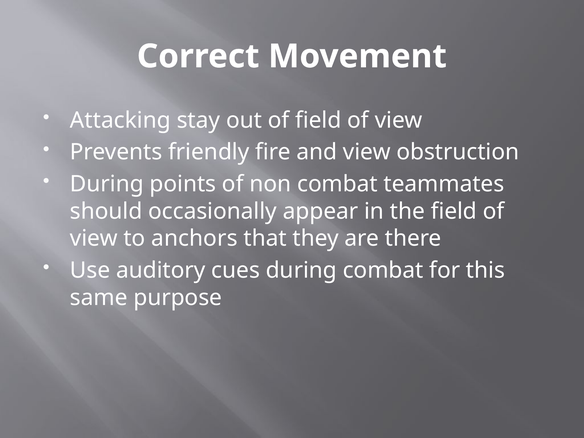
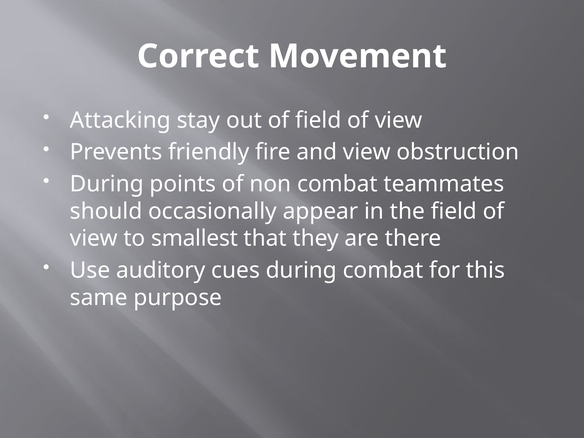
anchors: anchors -> smallest
